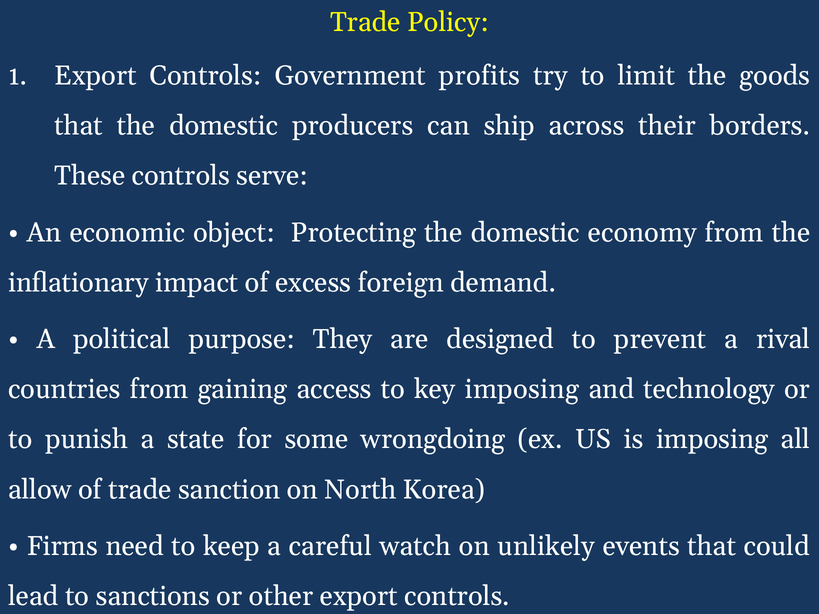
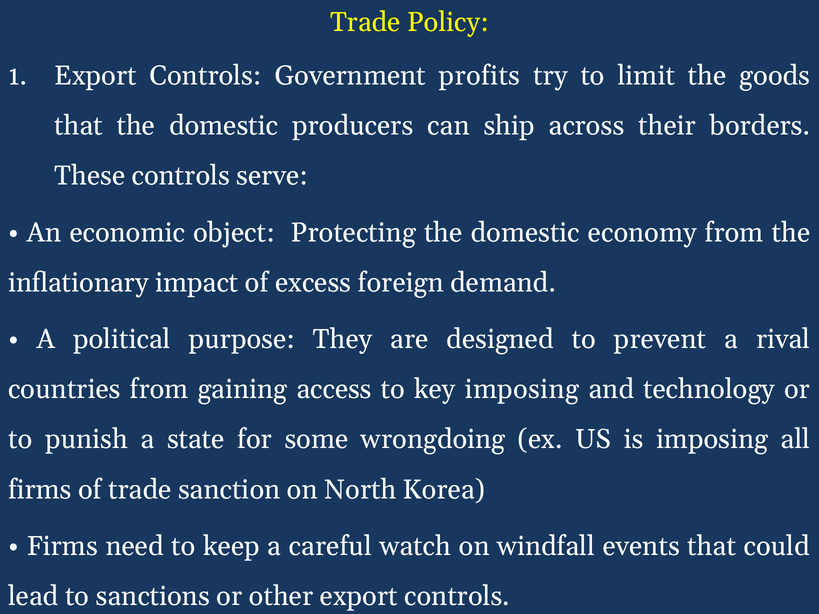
allow at (40, 490): allow -> firms
unlikely: unlikely -> windfall
